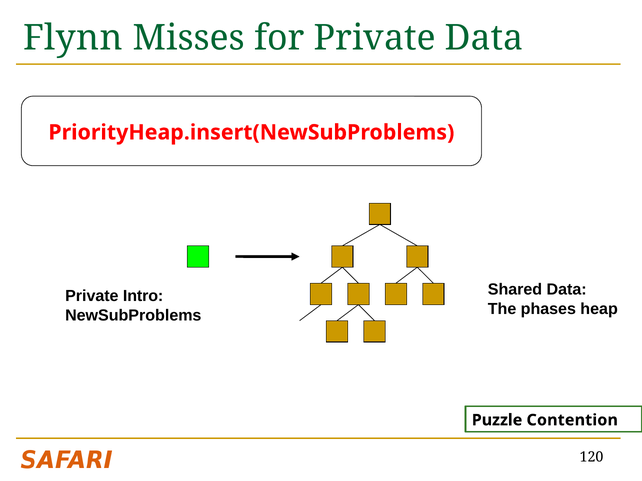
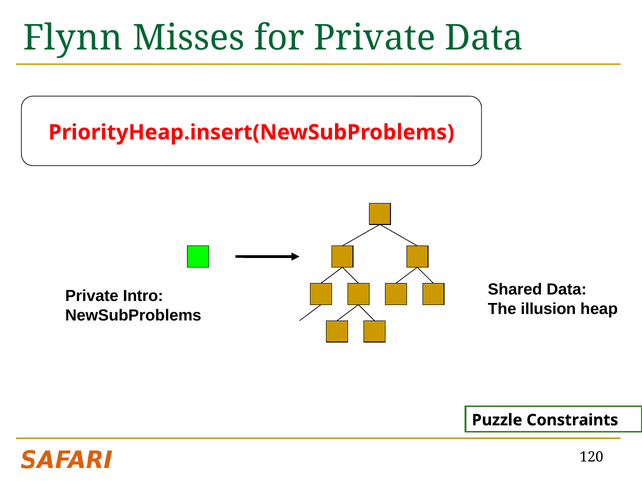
phases: phases -> illusion
Contention: Contention -> Constraints
